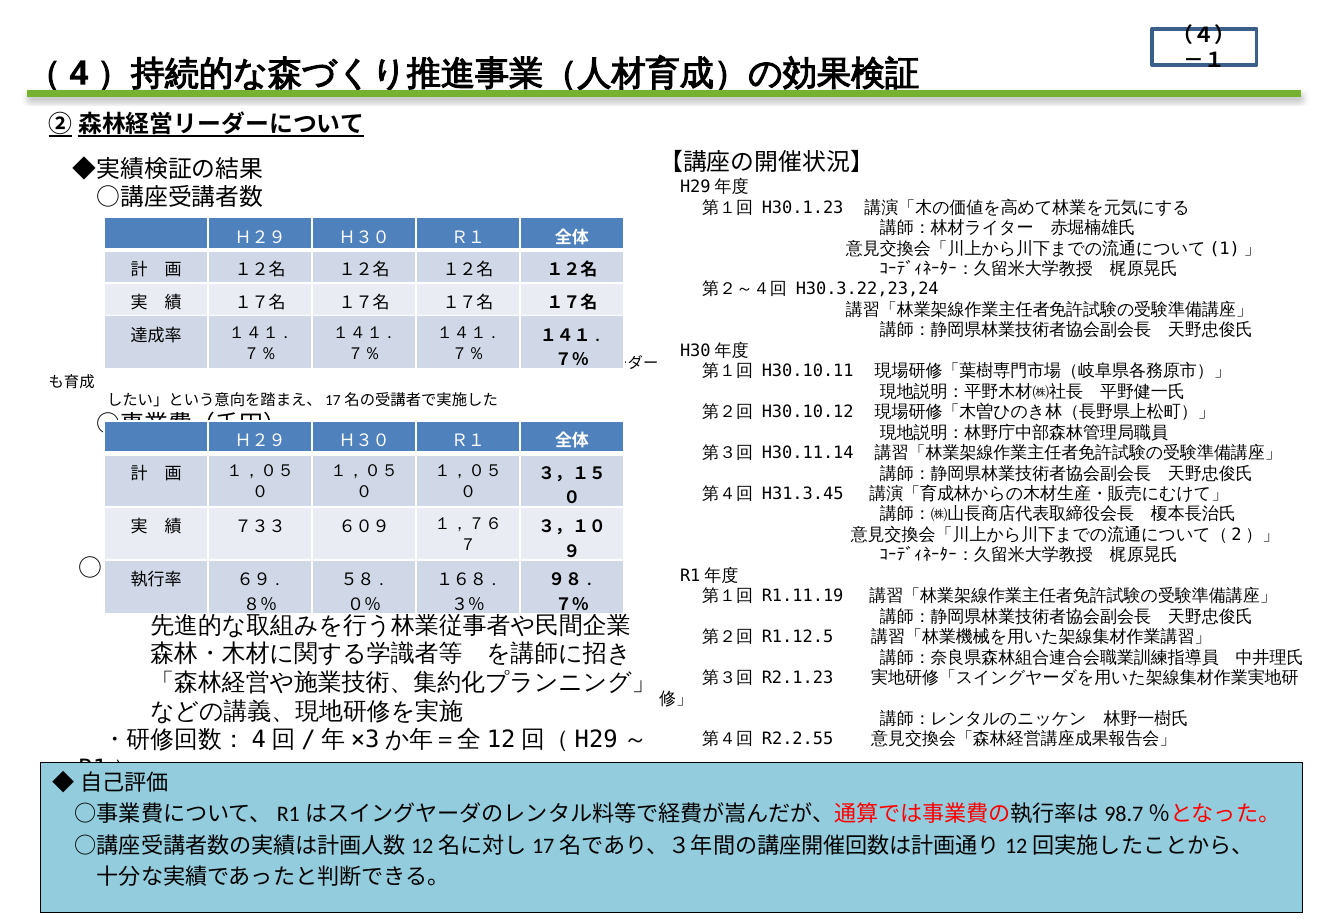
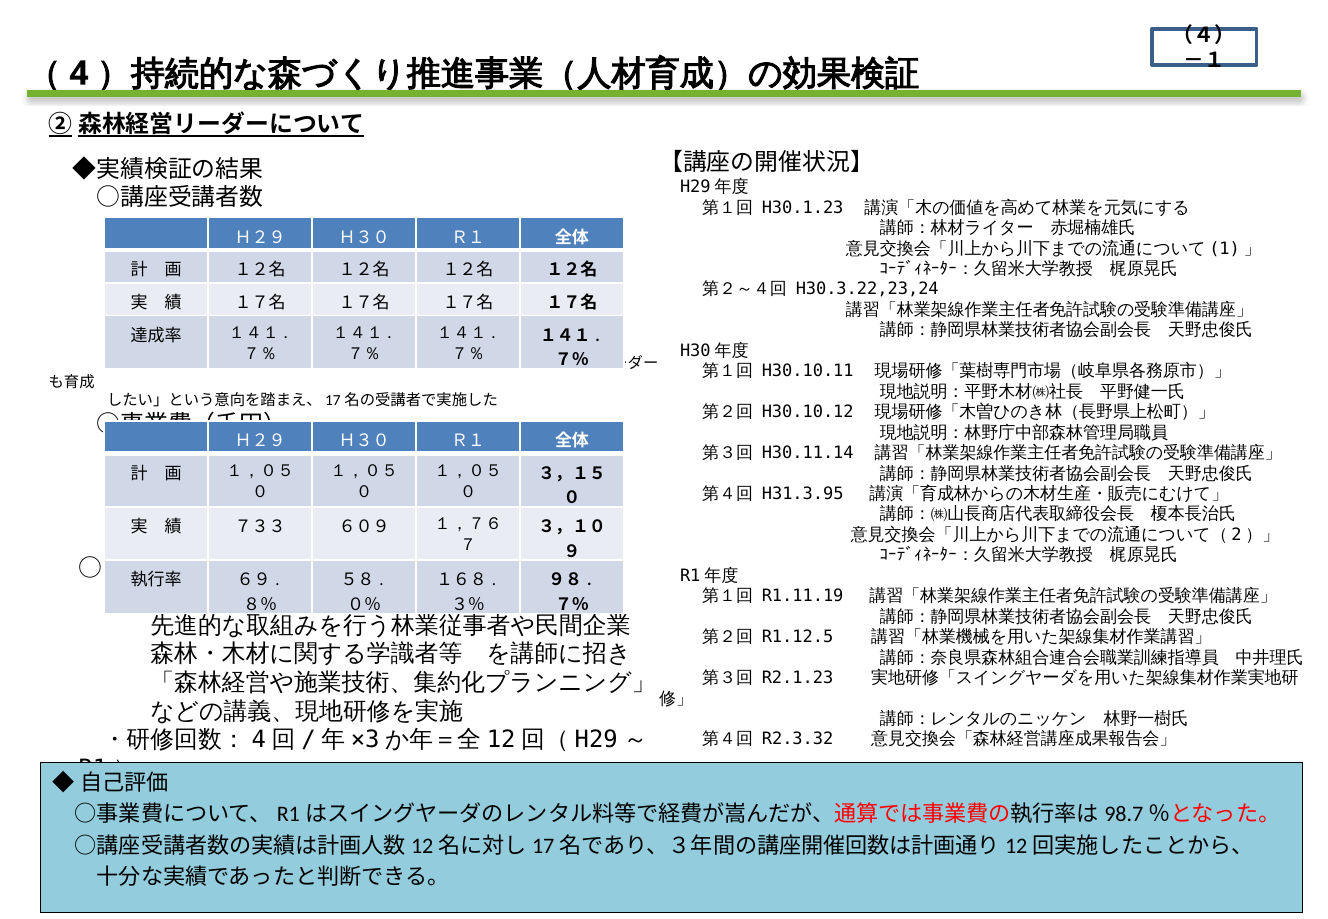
H31.3.45: H31.3.45 -> H31.3.95
R2.2.55: R2.2.55 -> R2.3.32
